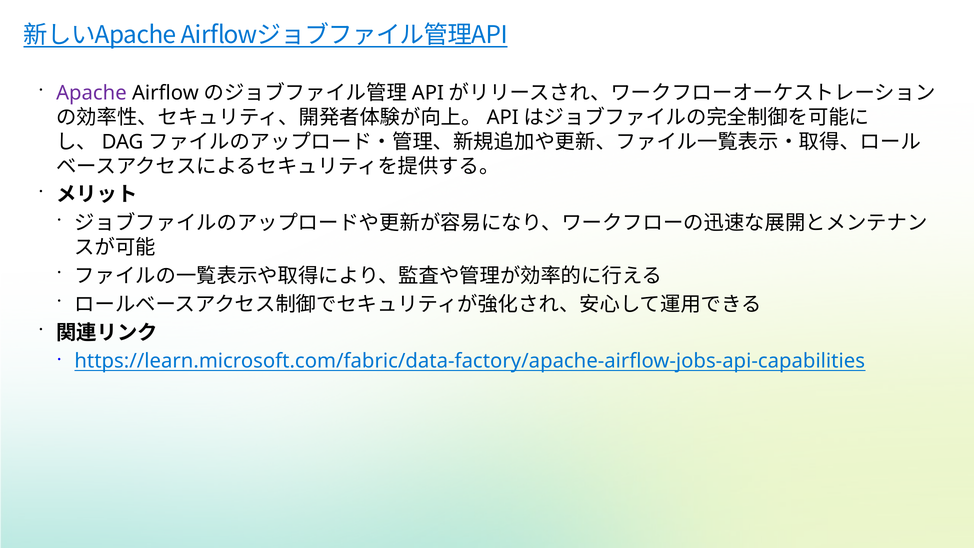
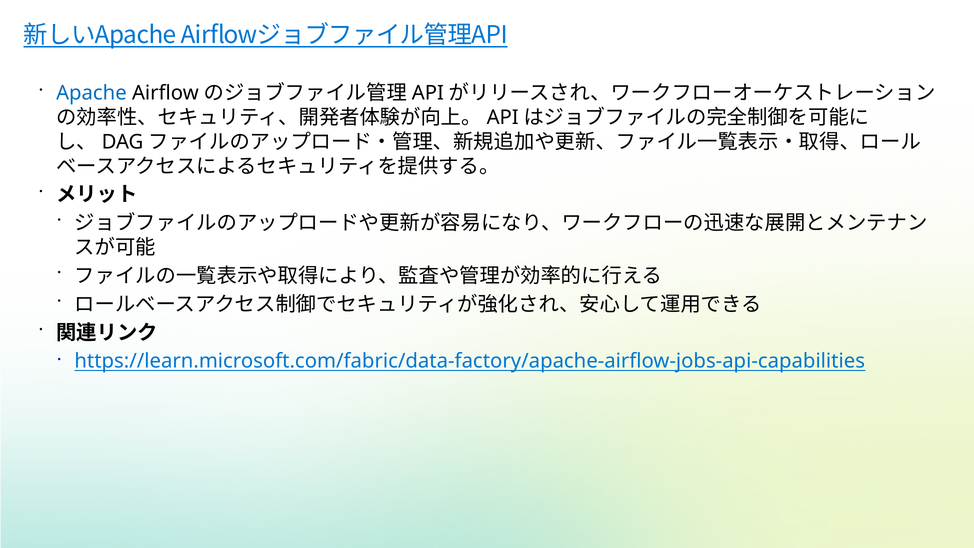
Apache colour: purple -> blue
